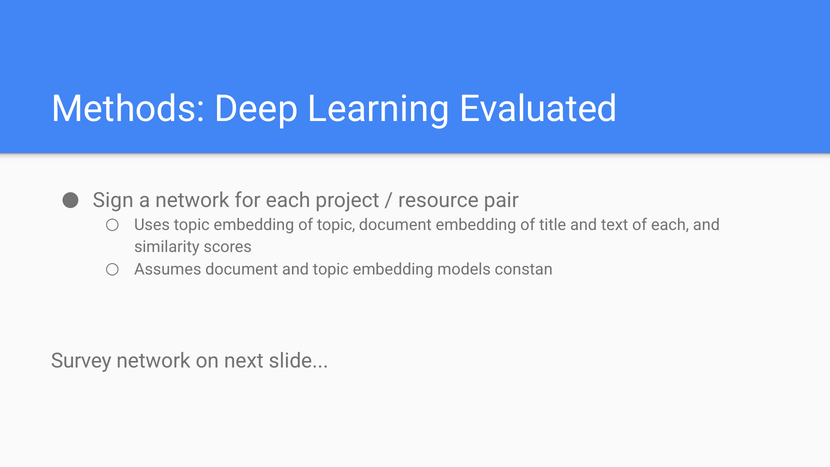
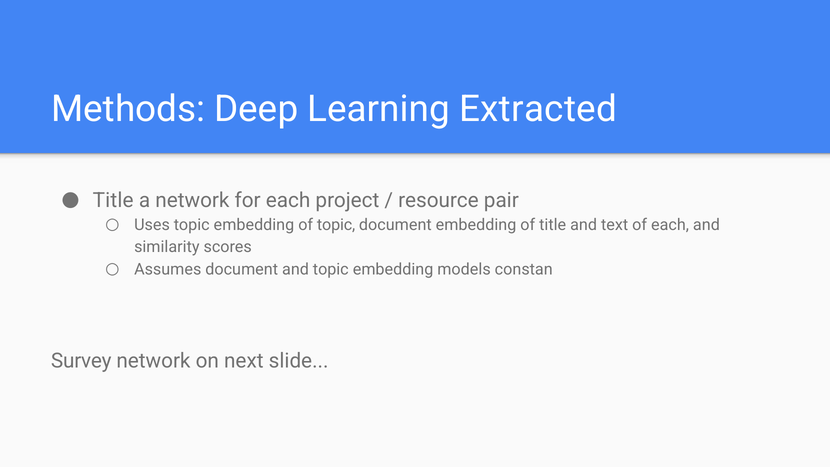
Evaluated: Evaluated -> Extracted
Sign at (113, 200): Sign -> Title
